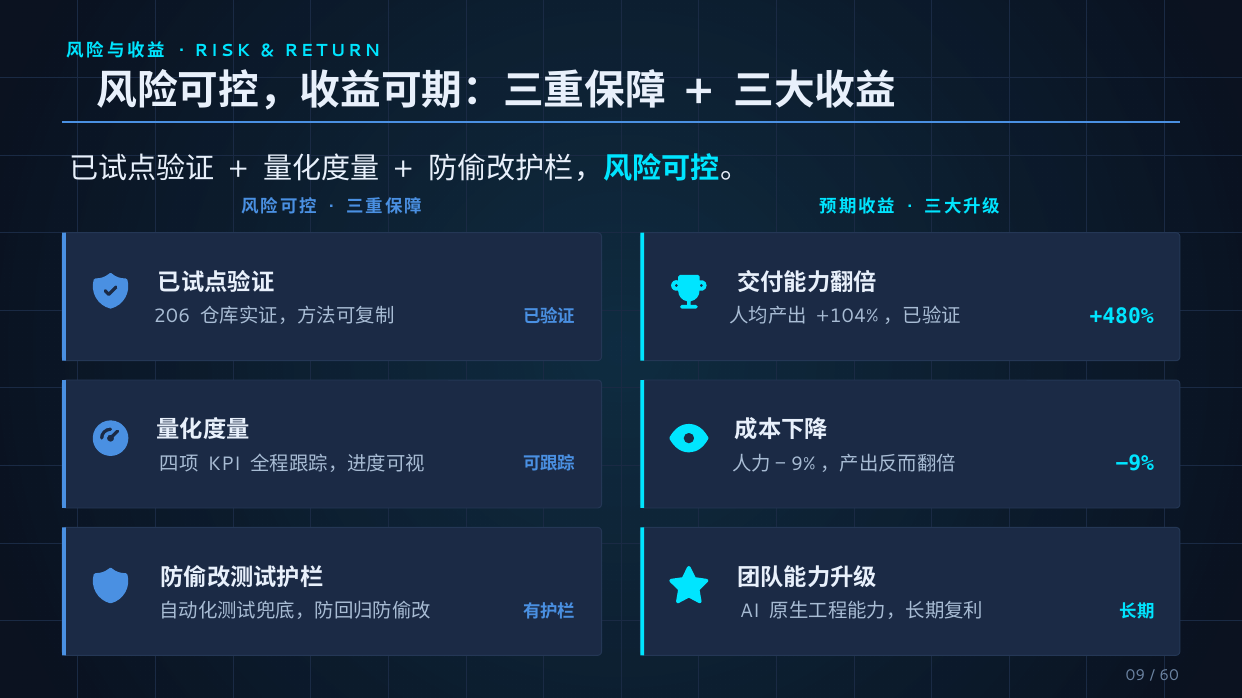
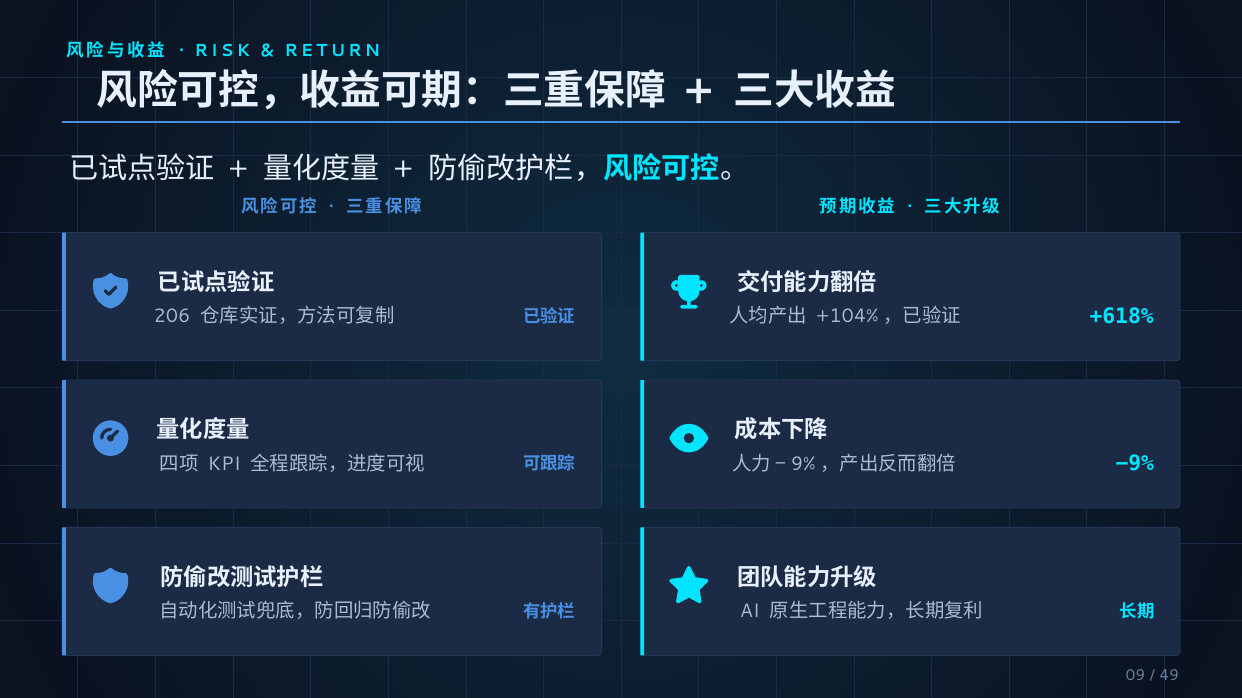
+480%: +480% -> +618%
60: 60 -> 49
